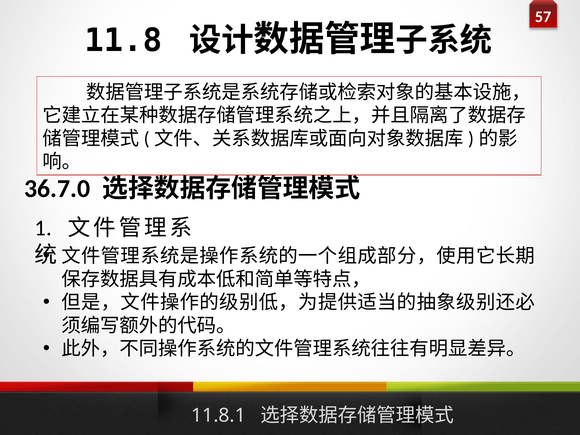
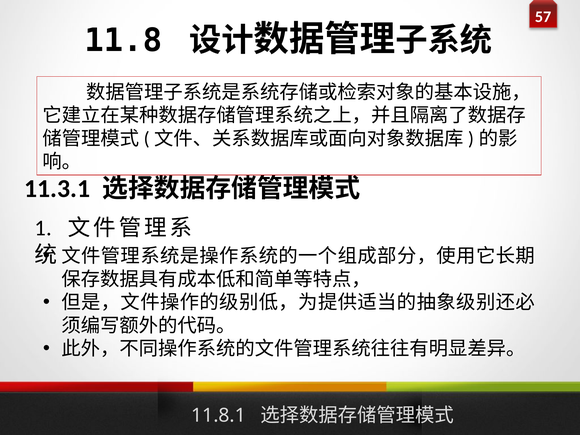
36.7.0: 36.7.0 -> 11.3.1
